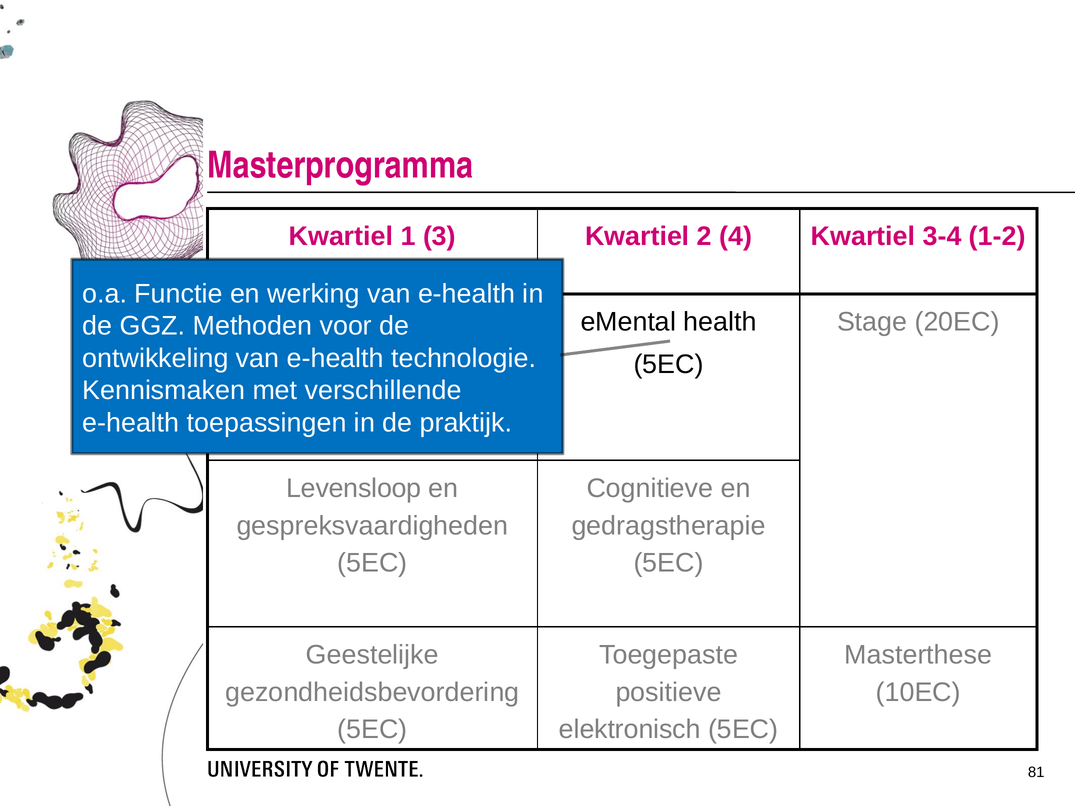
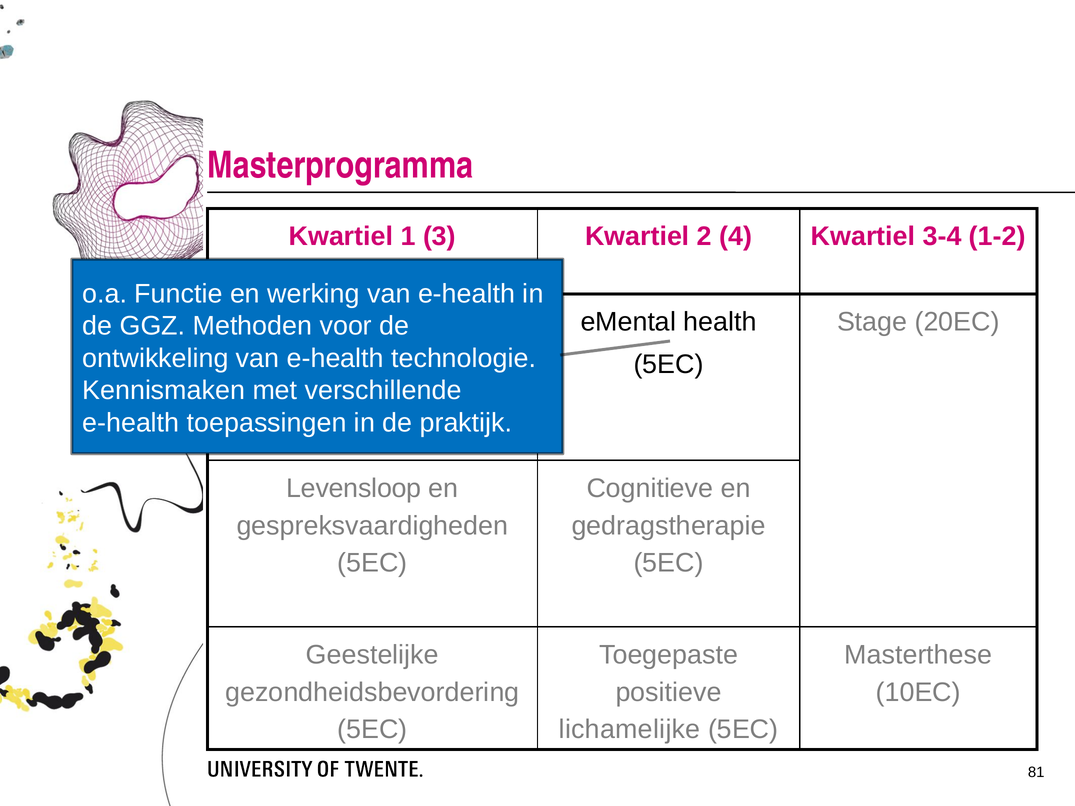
elektronisch: elektronisch -> lichamelijke
